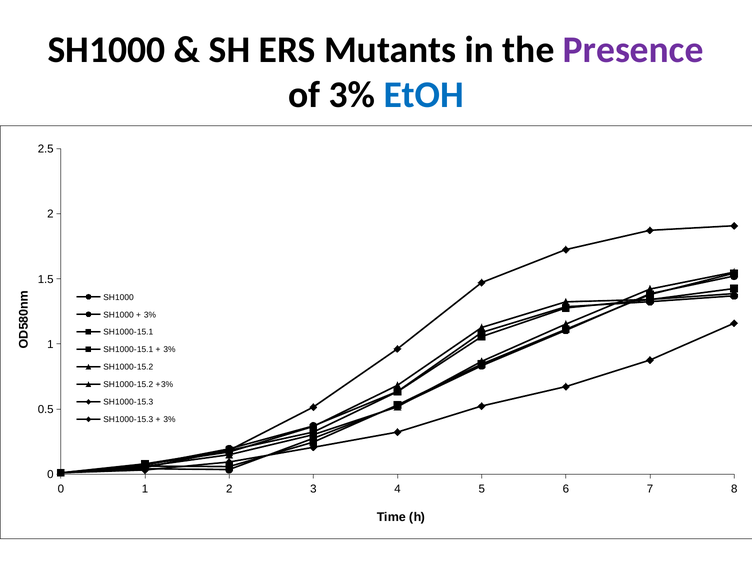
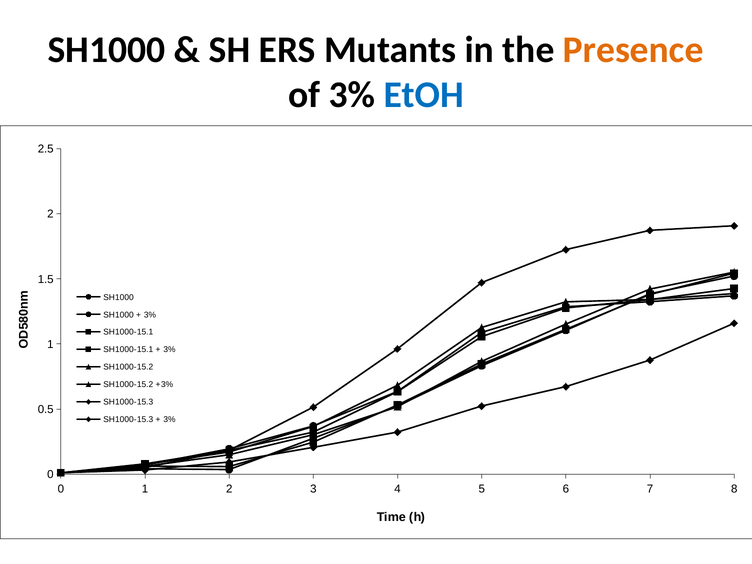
Presence colour: purple -> orange
